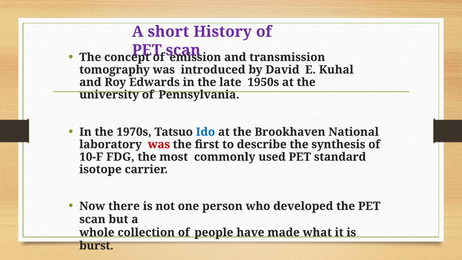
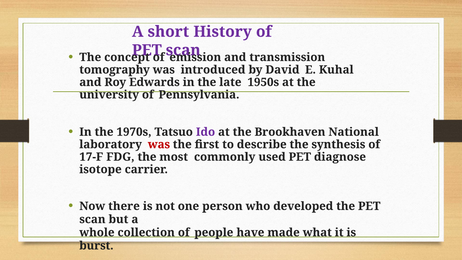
Ido colour: blue -> purple
10-F: 10-F -> 17-F
standard: standard -> diagnose
